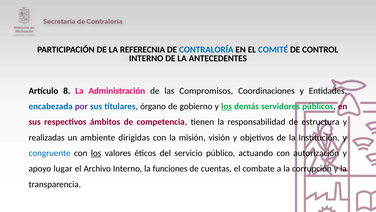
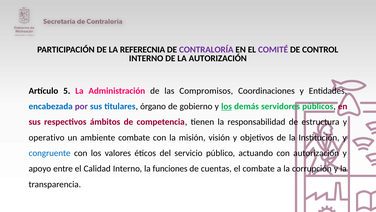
CONTRALORÍA colour: blue -> purple
COMITÉ colour: blue -> purple
LA ANTECEDENTES: ANTECEDENTES -> AUTORIZACIÓN
8: 8 -> 5
realizadas: realizadas -> operativo
ambiente dirigidas: dirigidas -> combate
los at (96, 153) underline: present -> none
lugar: lugar -> entre
Archivo: Archivo -> Calidad
